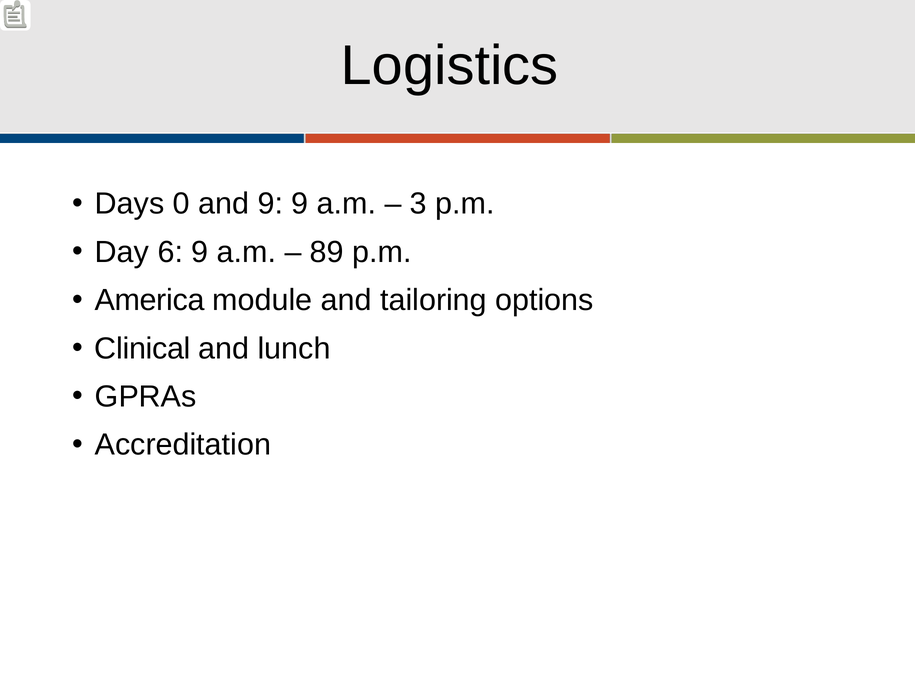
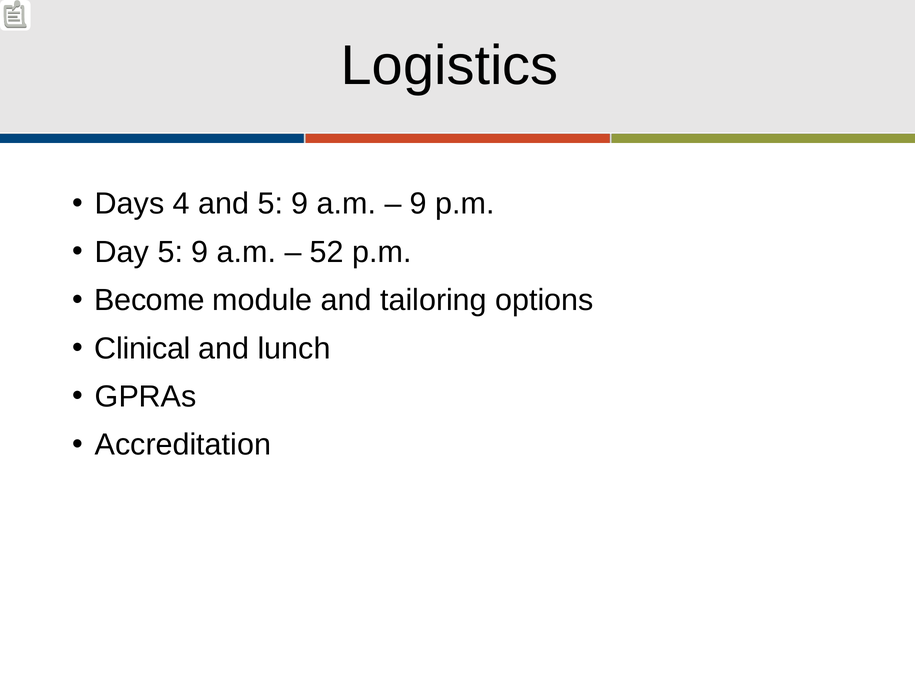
0: 0 -> 4
and 9: 9 -> 5
3 at (418, 204): 3 -> 9
Day 6: 6 -> 5
89: 89 -> 52
America: America -> Become
